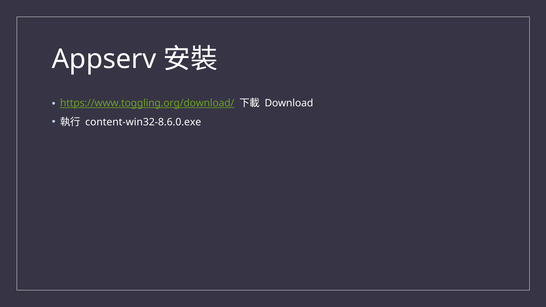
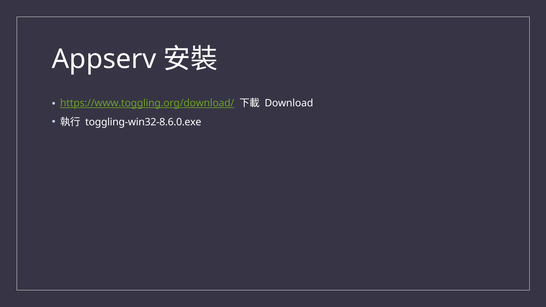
content-win32-8.6.0.exe: content-win32-8.6.0.exe -> toggling-win32-8.6.0.exe
